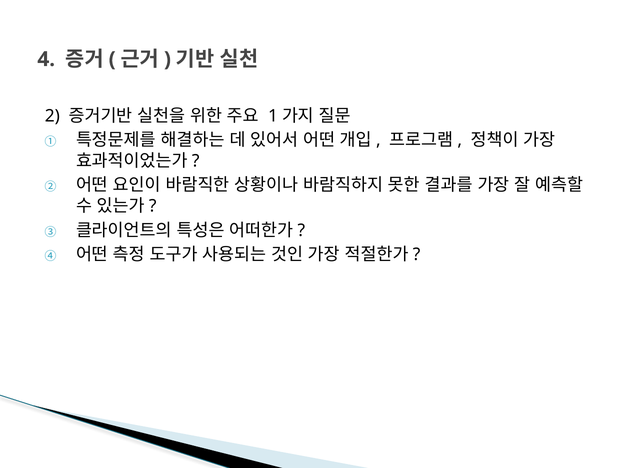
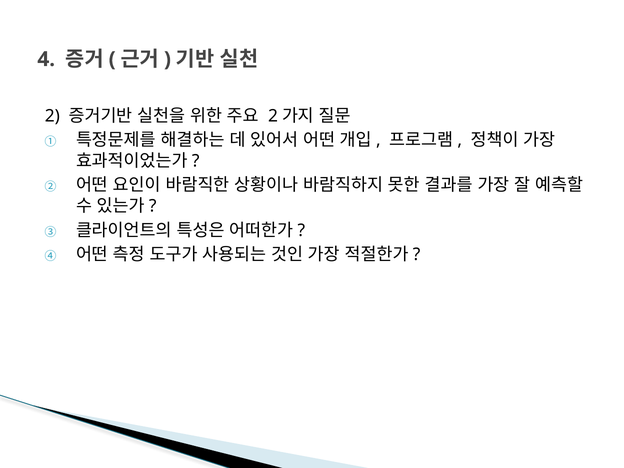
1 at (273, 116): 1 -> 2
